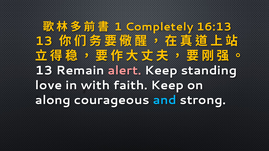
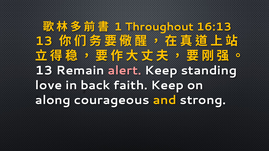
Completely: Completely -> Throughout
with: with -> back
and colour: light blue -> yellow
